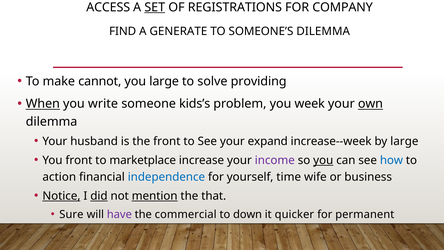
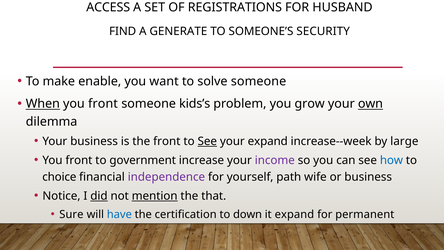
SET underline: present -> none
COMPANY: COMPANY -> HUSBAND
SOMEONE’S DILEMMA: DILEMMA -> SECURITY
cannot: cannot -> enable
you large: large -> want
solve providing: providing -> someone
write at (103, 104): write -> front
week: week -> grow
Your husband: husband -> business
See at (207, 141) underline: none -> present
marketplace: marketplace -> government
you at (323, 160) underline: present -> none
action: action -> choice
independence colour: blue -> purple
time: time -> path
Notice underline: present -> none
have colour: purple -> blue
commercial: commercial -> certification
it quicker: quicker -> expand
